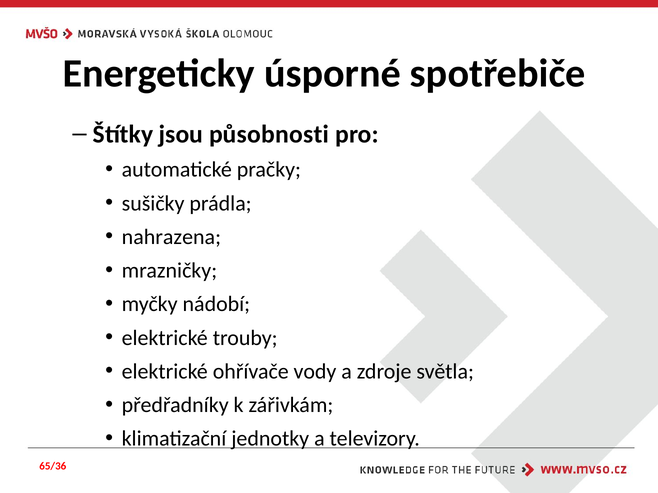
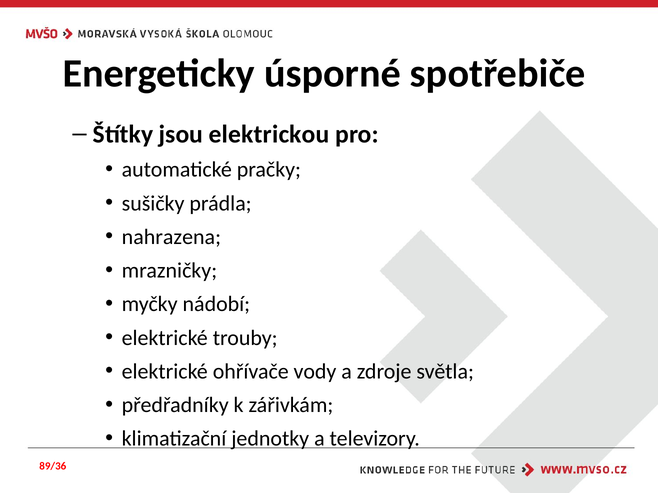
působnosti: působnosti -> elektrickou
65/36: 65/36 -> 89/36
